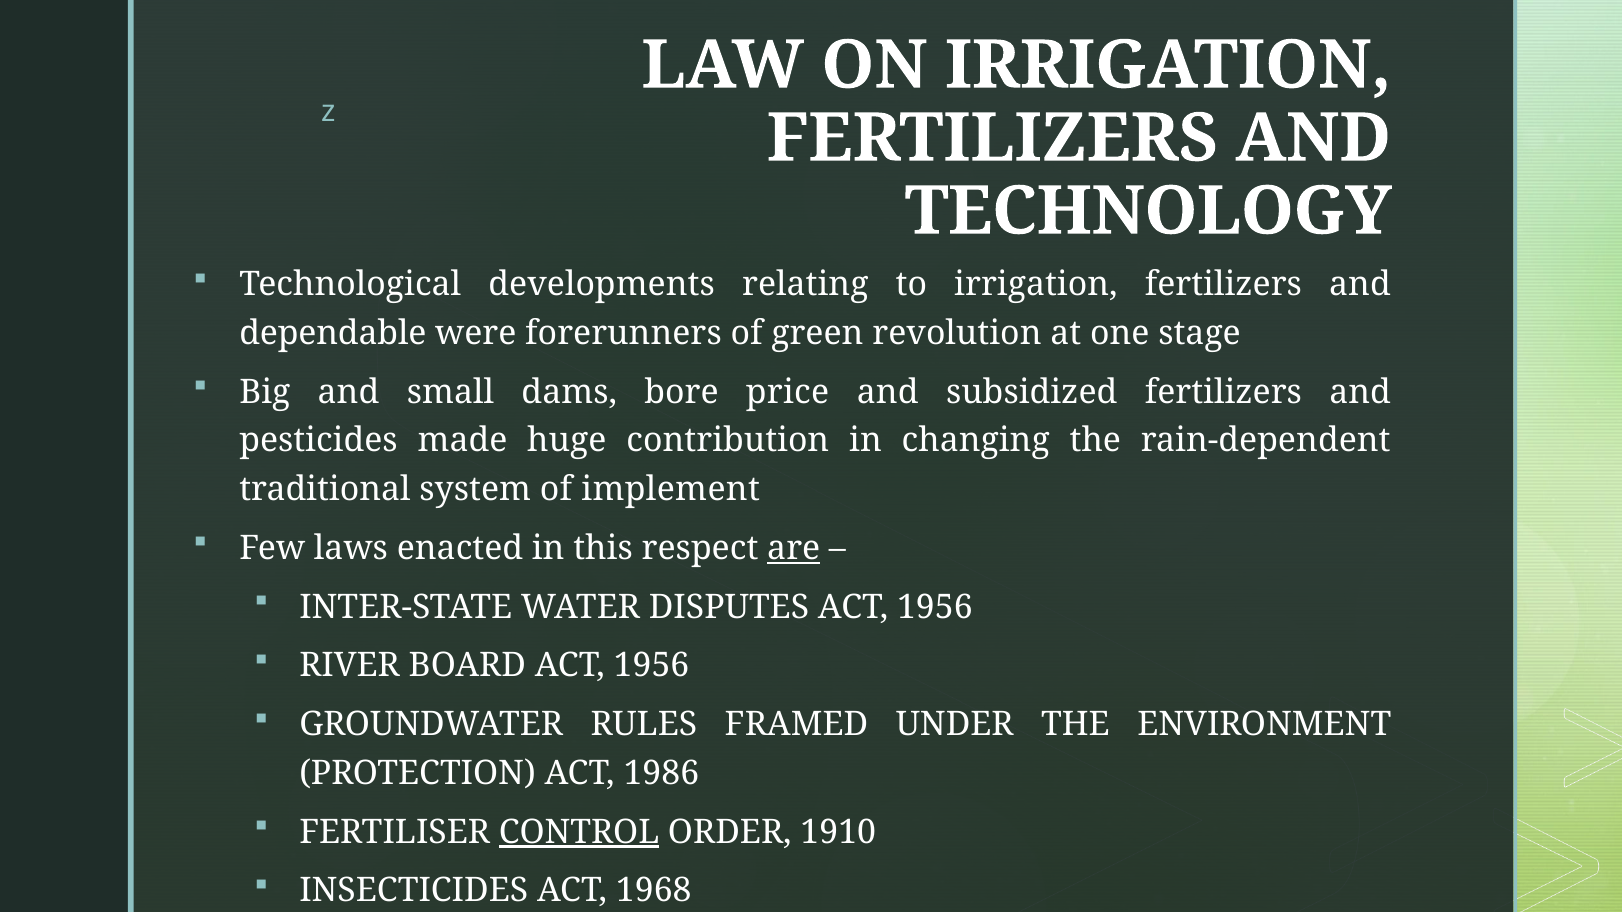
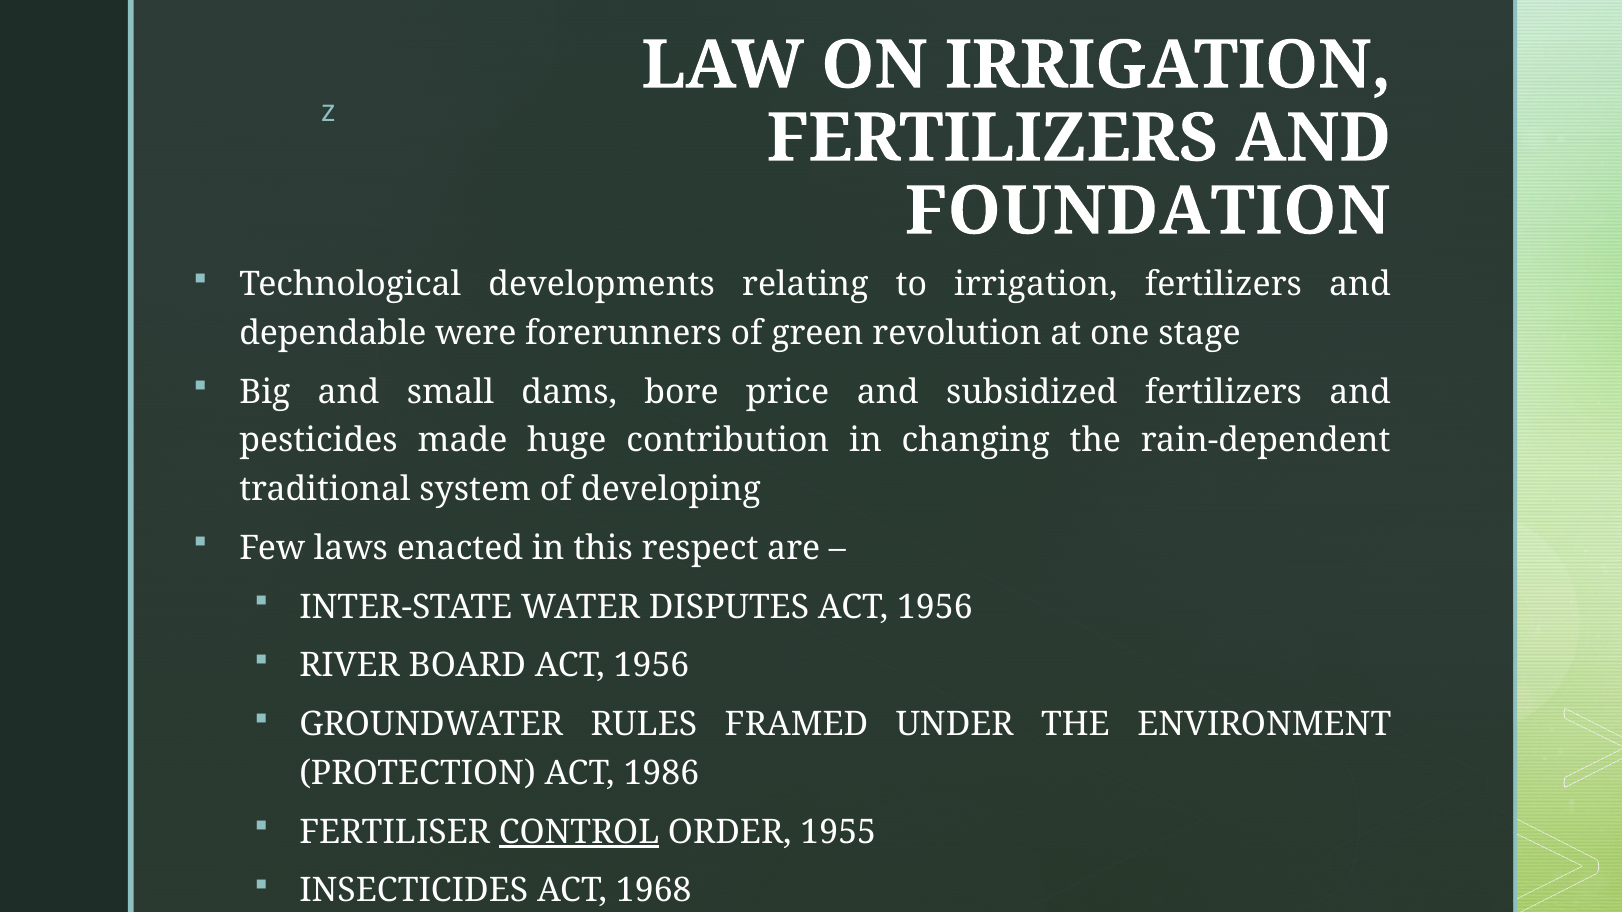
TECHNOLOGY: TECHNOLOGY -> FOUNDATION
implement: implement -> developing
are underline: present -> none
1910: 1910 -> 1955
